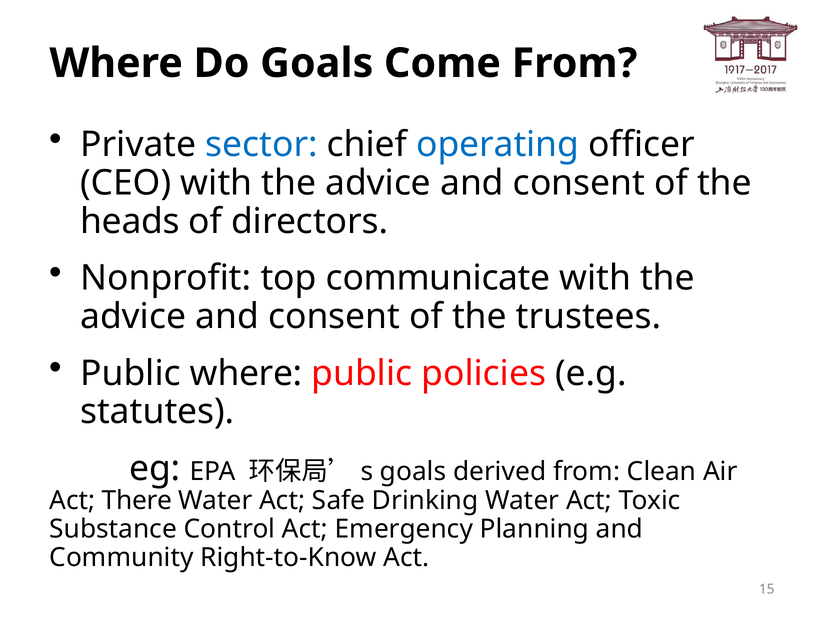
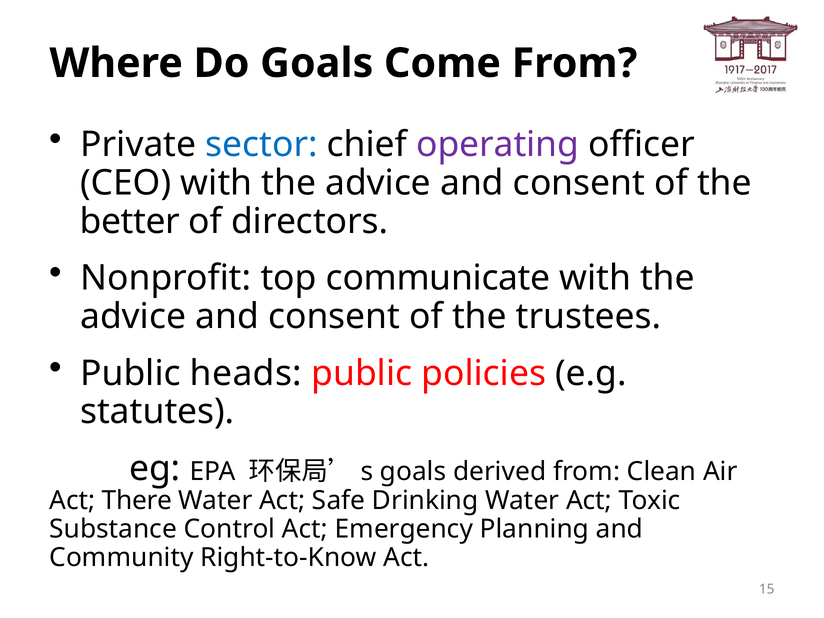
operating colour: blue -> purple
heads: heads -> better
Public where: where -> heads
